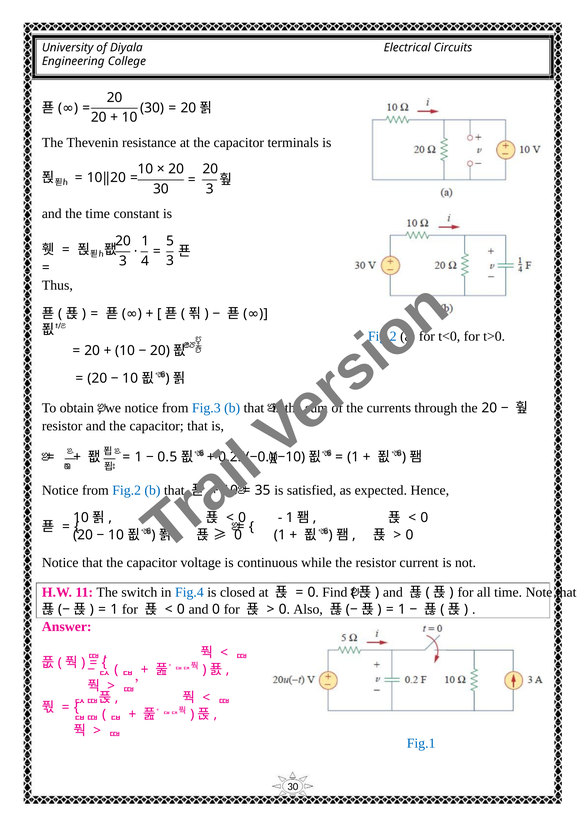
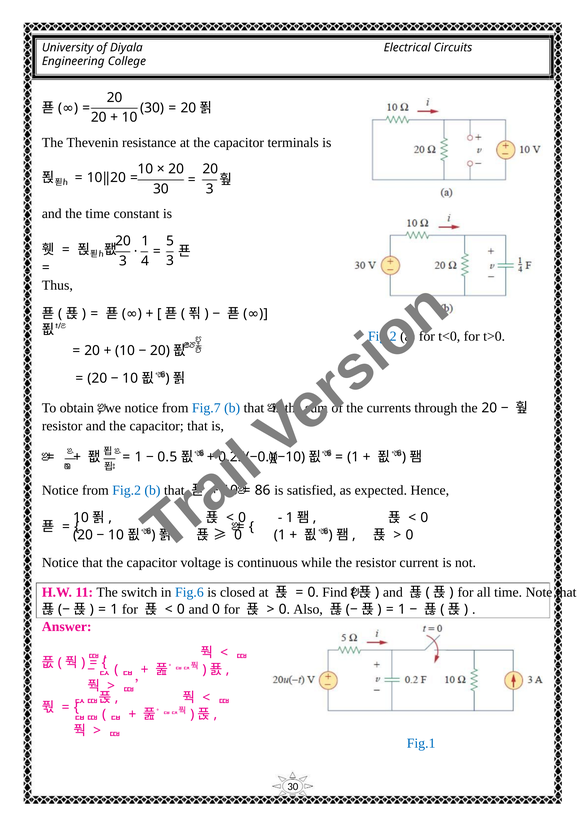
Fig.3: Fig.3 -> Fig.7
35: 35 -> 86
Fig.4: Fig.4 -> Fig.6
